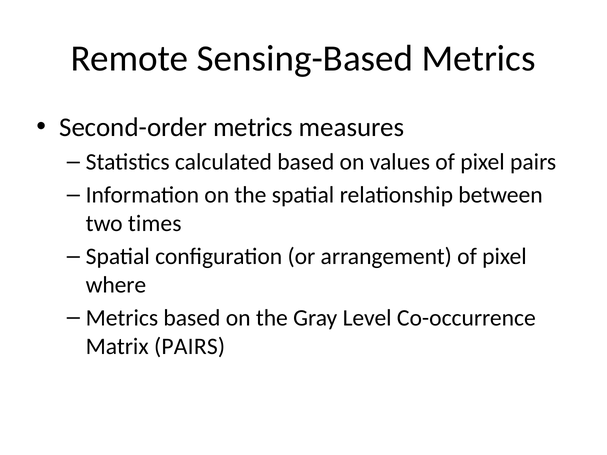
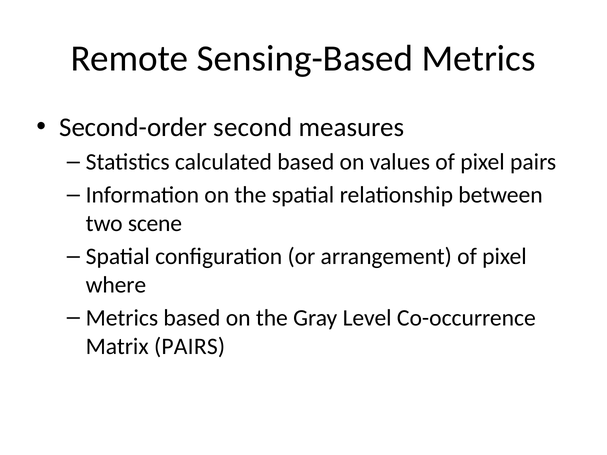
Second-order metrics: metrics -> second
times: times -> scene
